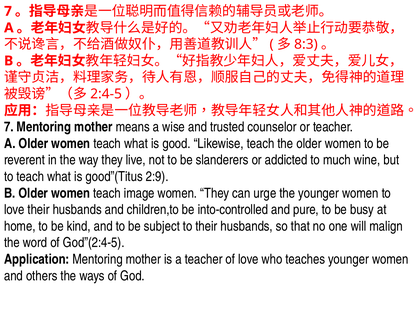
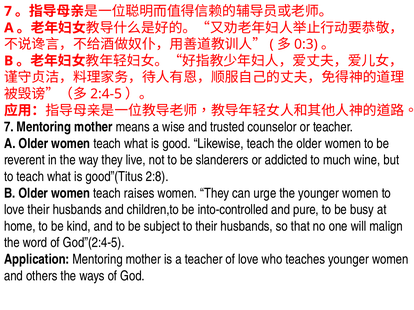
8:3: 8:3 -> 0:3
2:9: 2:9 -> 2:8
image: image -> raises
